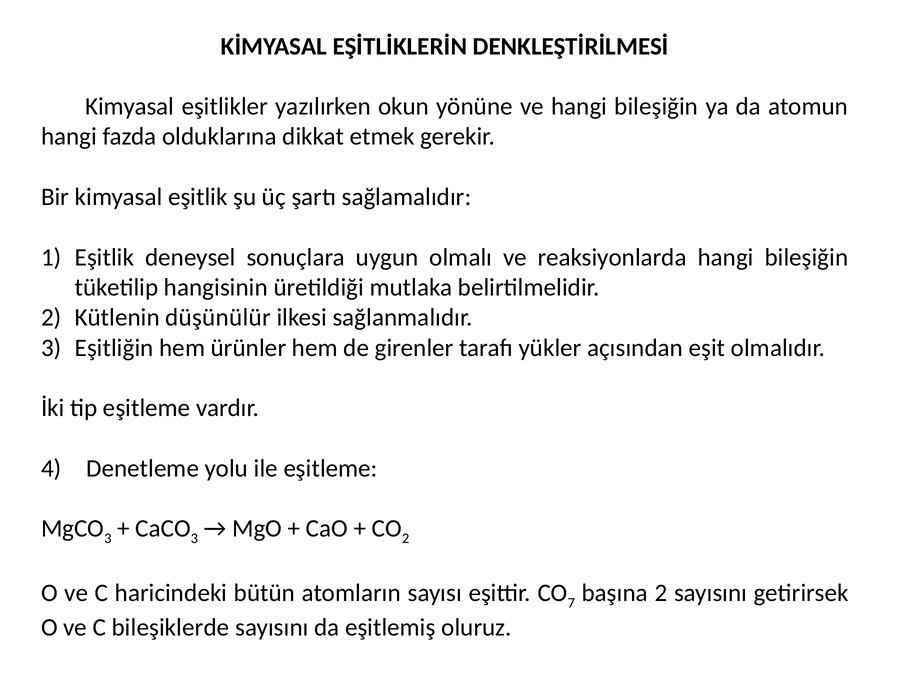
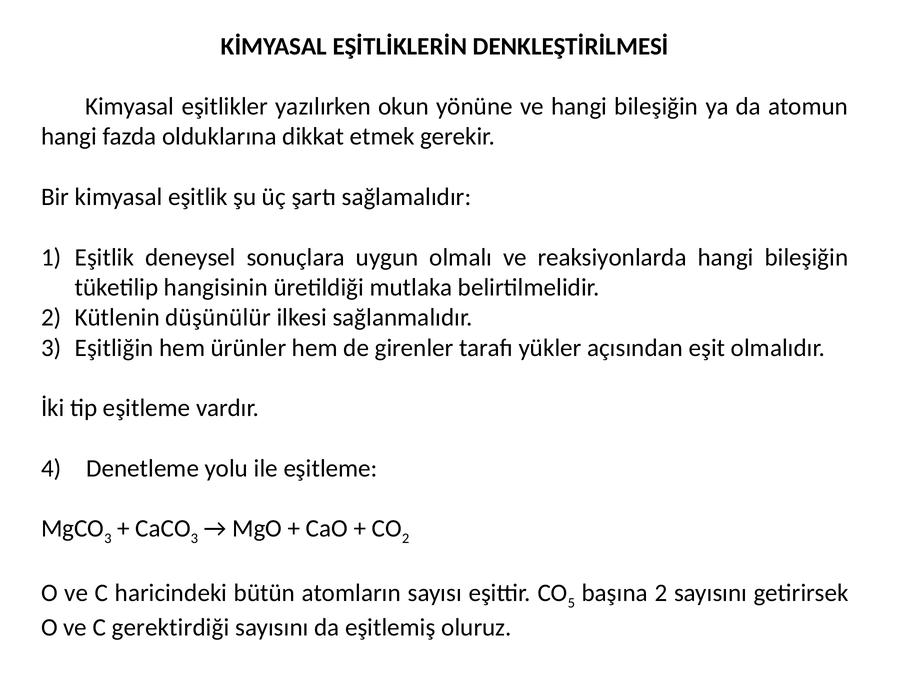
7: 7 -> 5
bileşiklerde: bileşiklerde -> gerektirdiği
